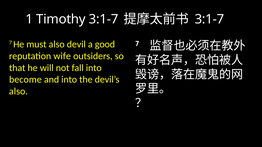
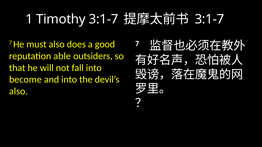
devil: devil -> does
wife: wife -> able
